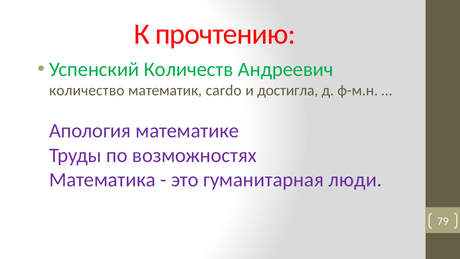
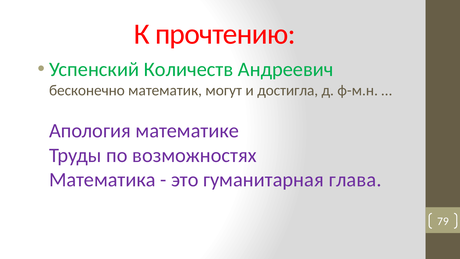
количество: количество -> бесконечно
cardo: cardo -> могут
люди: люди -> глава
